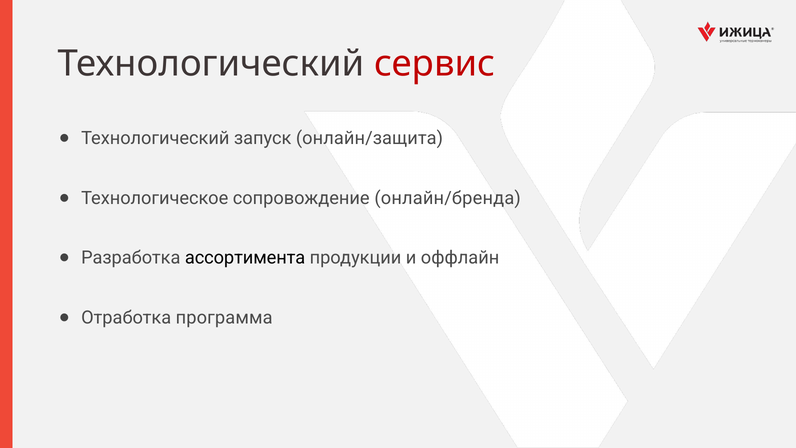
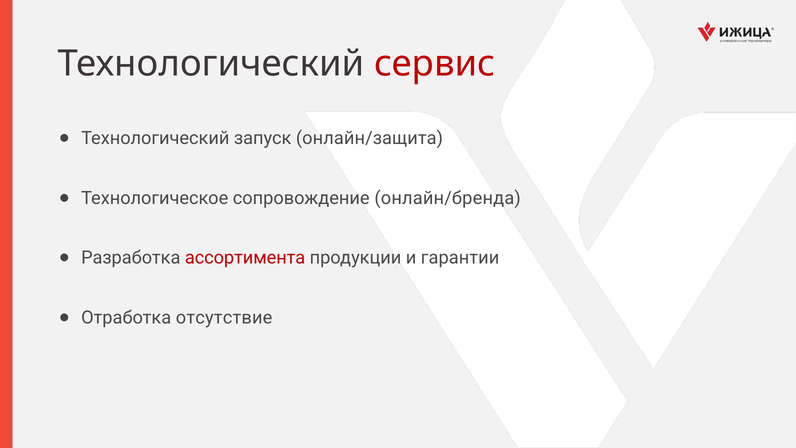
ассортимента colour: black -> red
оффлайн: оффлайн -> гарантии
программа: программа -> отсутствие
